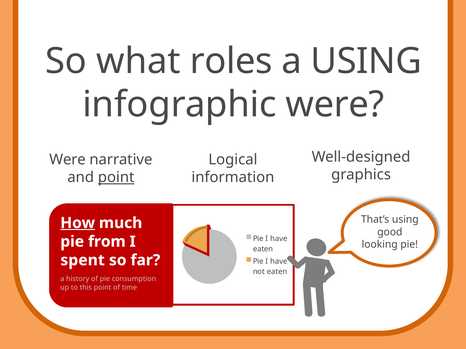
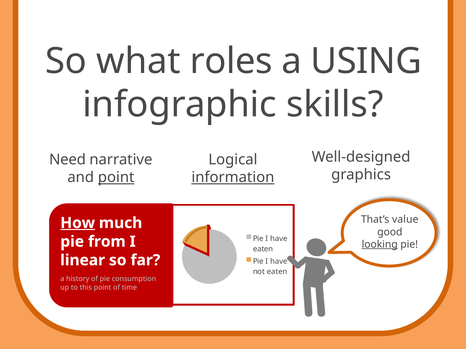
infographic were: were -> skills
Were at (67, 160): Were -> Need
information underline: none -> present
That’s using: using -> value
looking underline: none -> present
spent: spent -> linear
